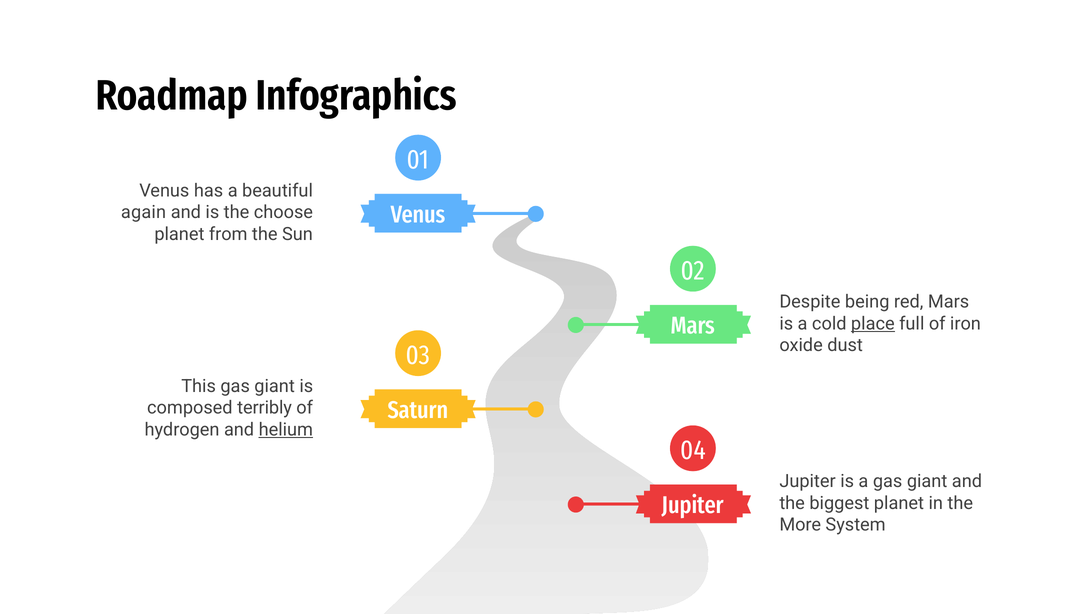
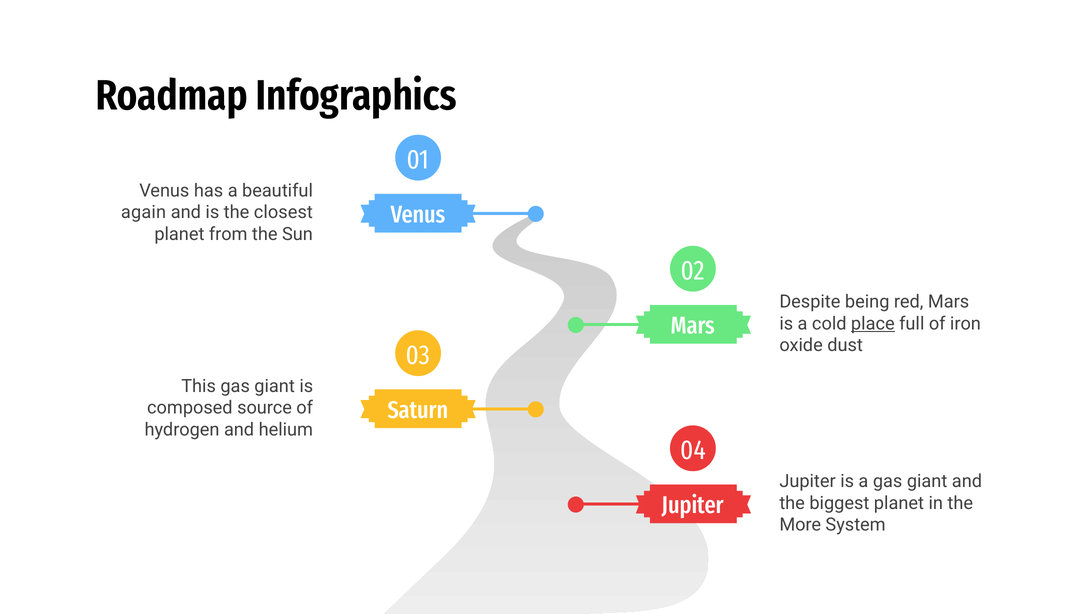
choose: choose -> closest
terribly: terribly -> source
helium underline: present -> none
